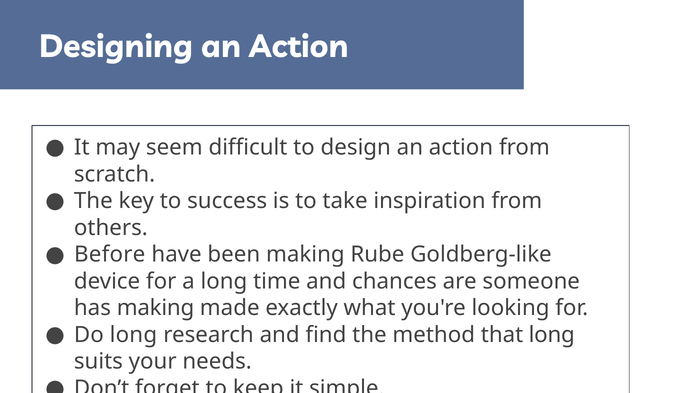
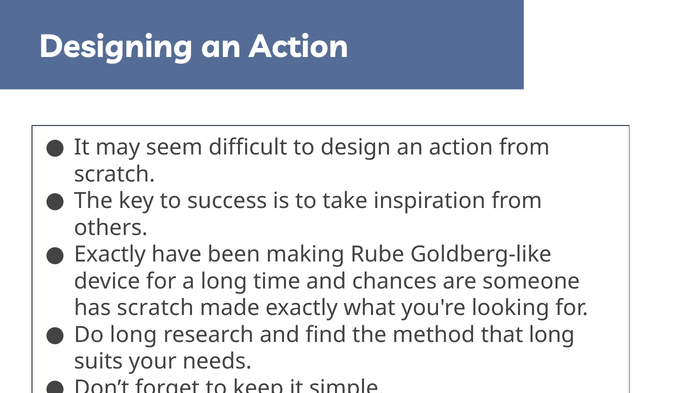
Before at (110, 255): Before -> Exactly
has making: making -> scratch
